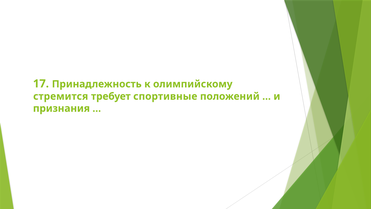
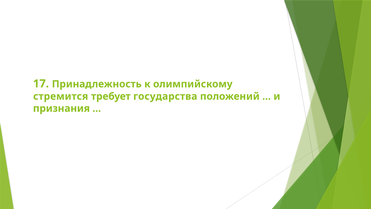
спортивные: спортивные -> государства
